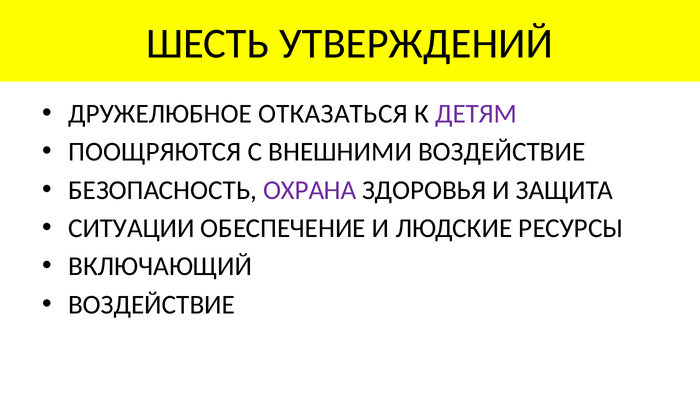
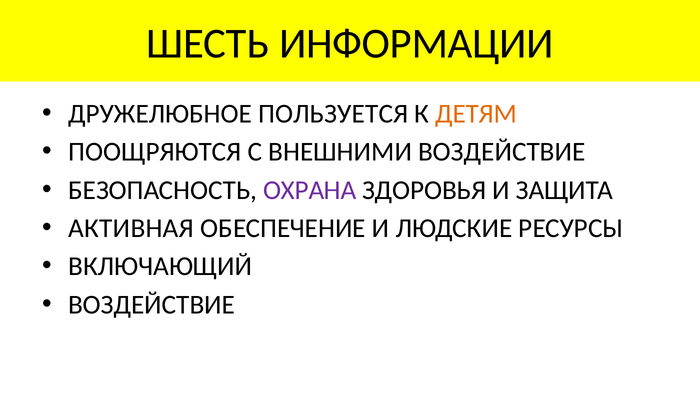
УТВЕРЖДЕНИЙ: УТВЕРЖДЕНИЙ -> ИНФОРМАЦИИ
ОТКАЗАТЬСЯ: ОТКАЗАТЬСЯ -> ПОЛЬЗУЕТСЯ
ДЕТЯМ colour: purple -> orange
СИТУАЦИИ: СИТУАЦИИ -> АКТИВНАЯ
